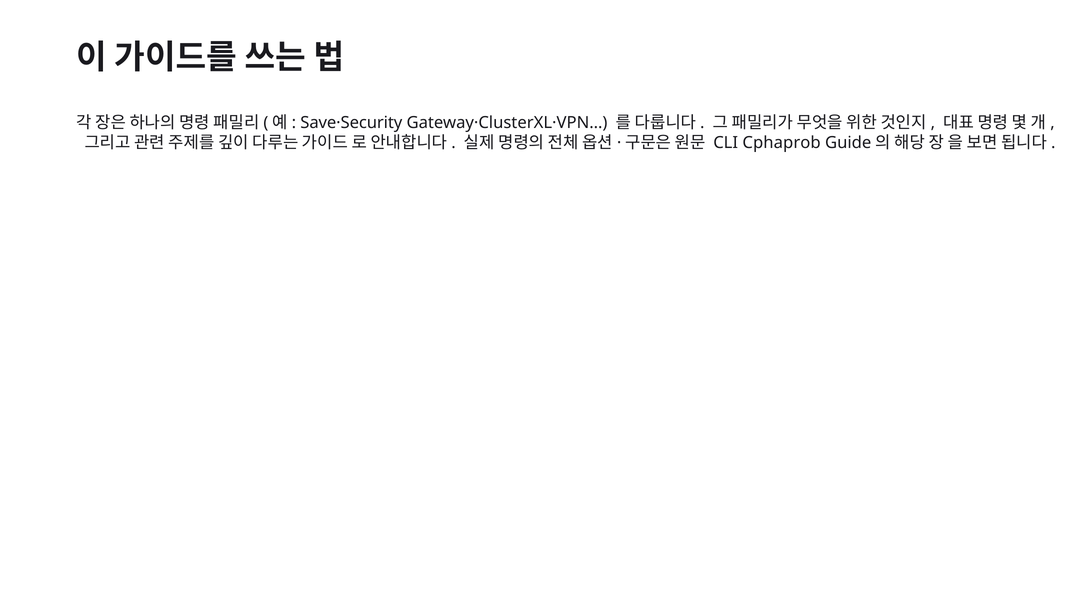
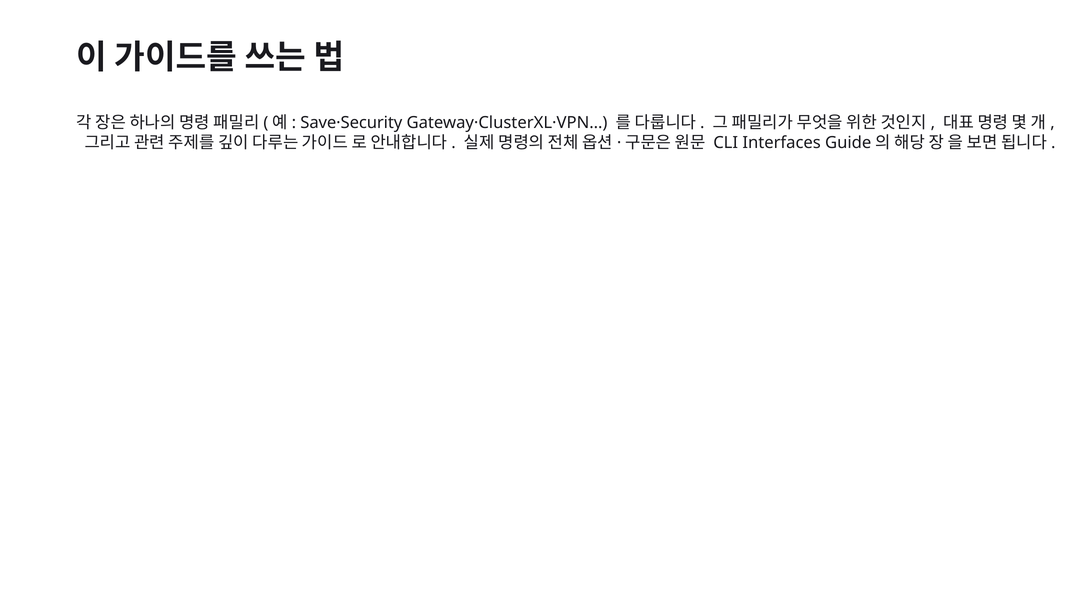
Cphaprob: Cphaprob -> Interfaces
